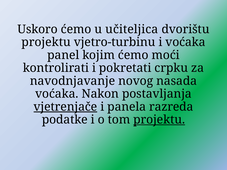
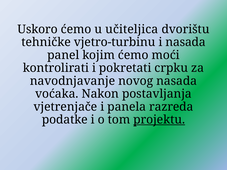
projektu at (46, 42): projektu -> tehničke
i voćaka: voćaka -> nasada
vjetrenjače underline: present -> none
